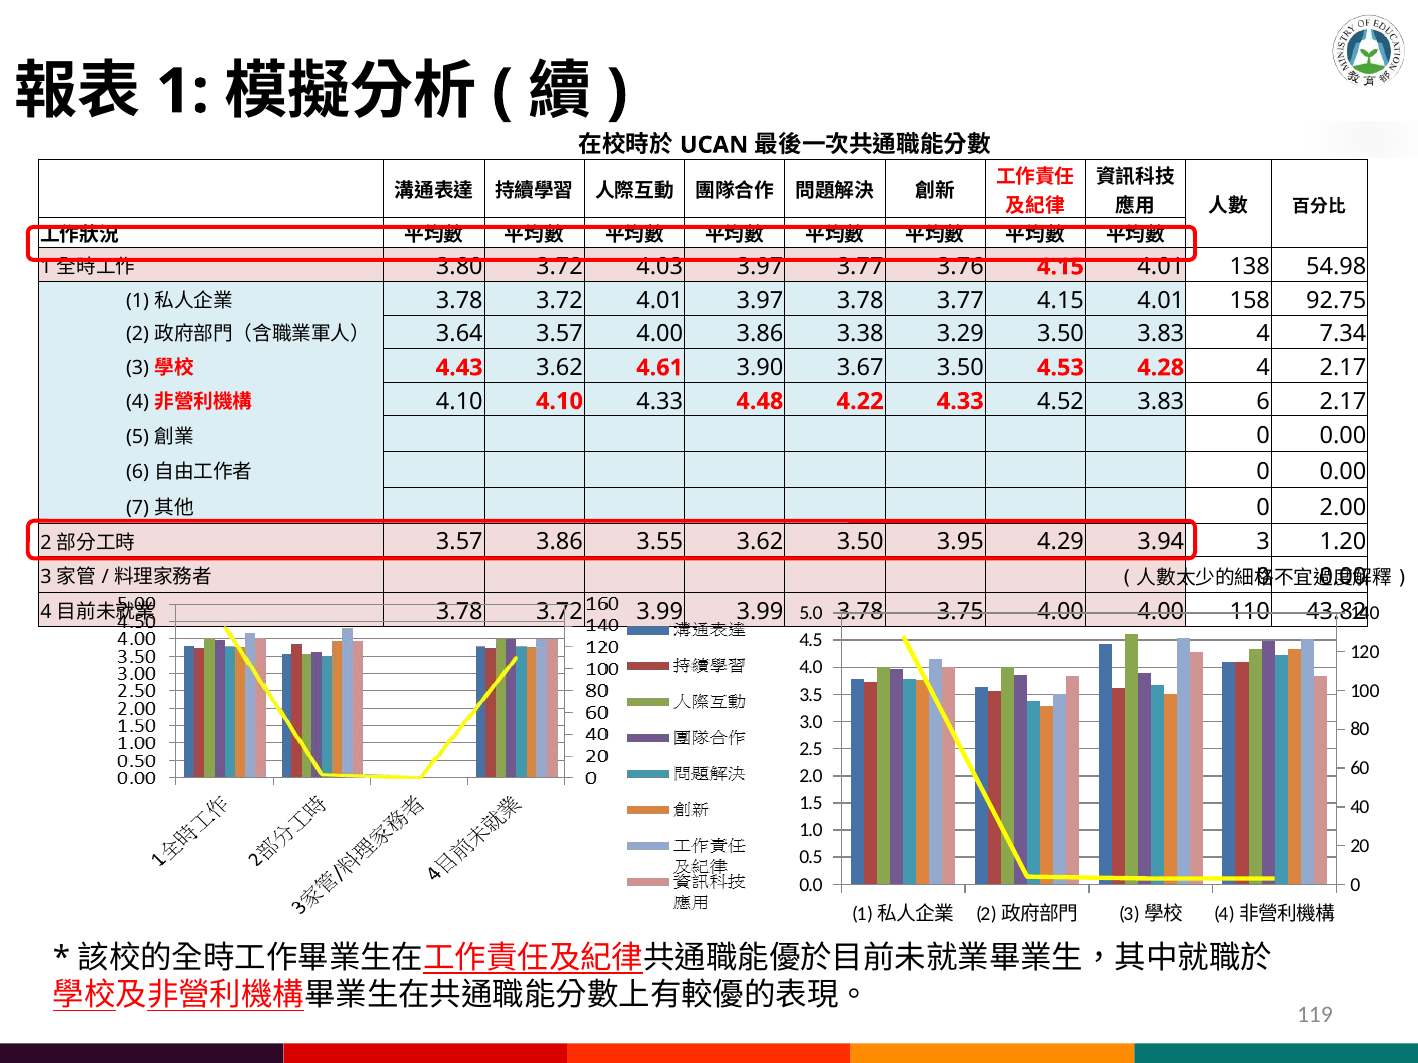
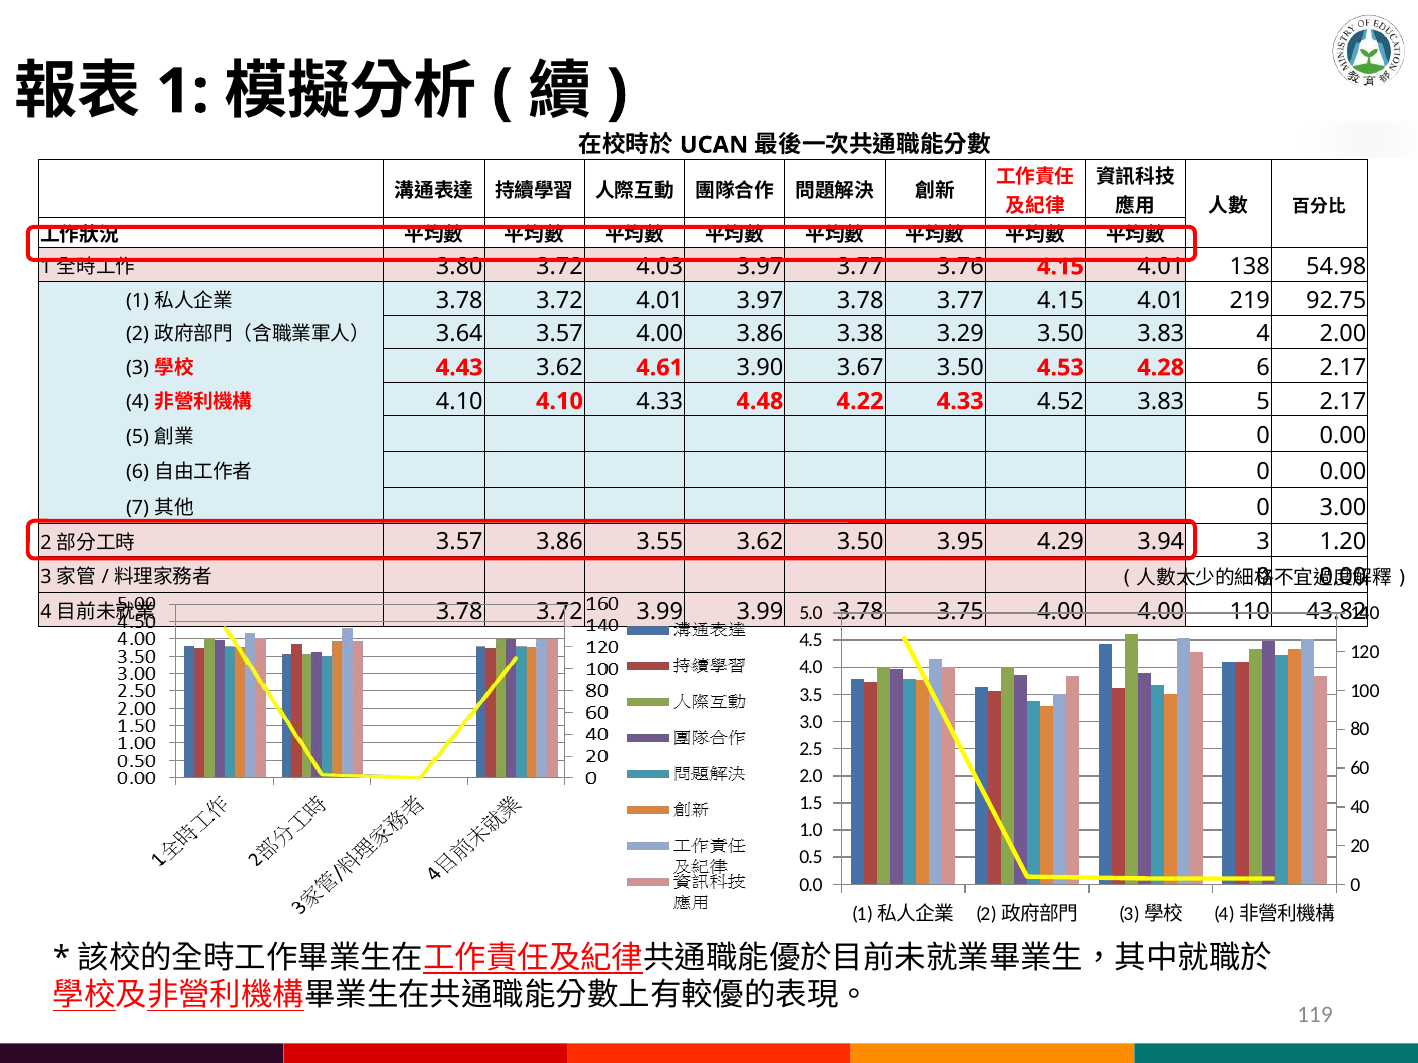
158: 158 -> 219
7.34: 7.34 -> 2.00
4 at (1263, 368): 4 -> 6
6 at (1263, 401): 6 -> 5
2.00: 2.00 -> 3.00
